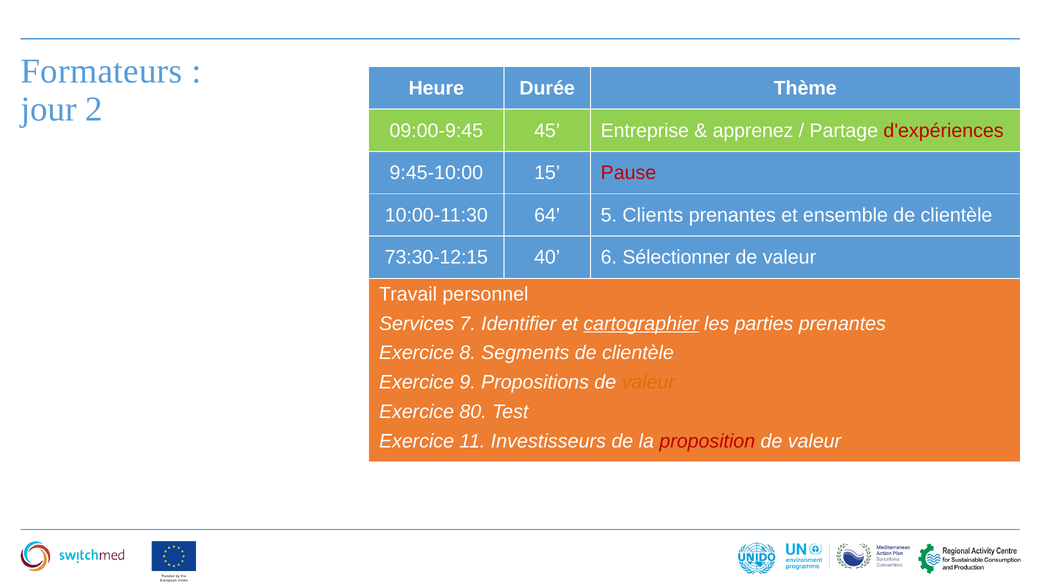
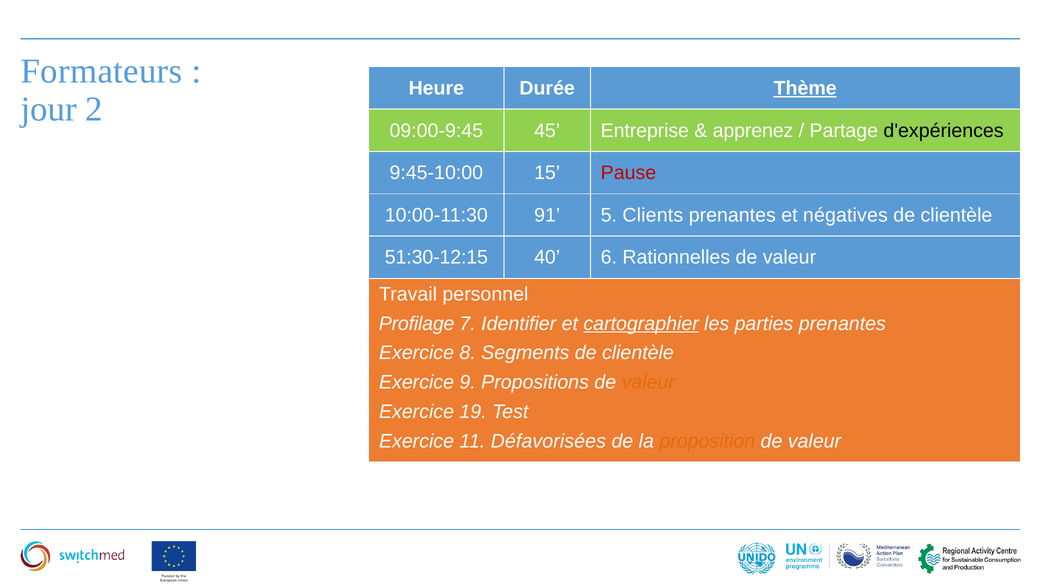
Thème underline: none -> present
d'expériences colour: red -> black
64: 64 -> 91
ensemble: ensemble -> négatives
73:30-12:15: 73:30-12:15 -> 51:30-12:15
Sélectionner: Sélectionner -> Rationnelles
Services: Services -> Profilage
80: 80 -> 19
Investisseurs: Investisseurs -> Défavorisées
proposition colour: red -> orange
